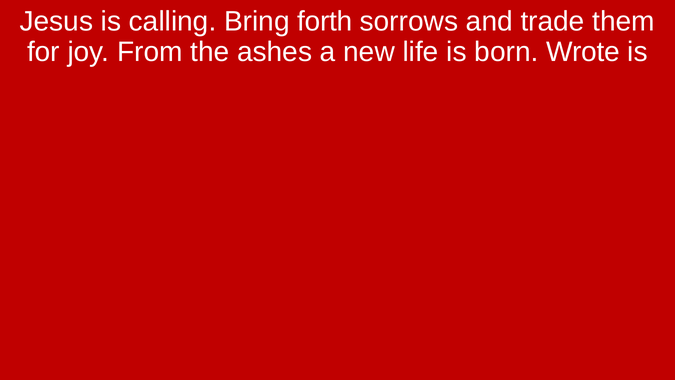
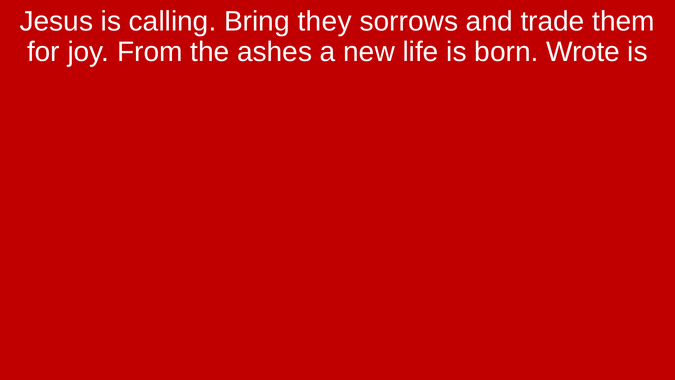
forth: forth -> they
